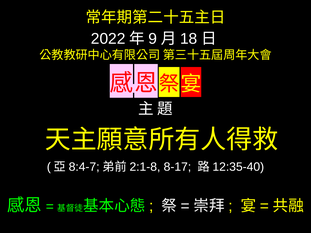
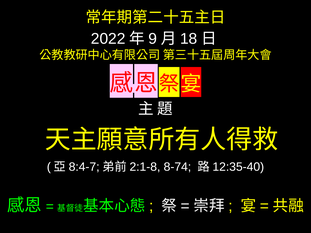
8-17: 8-17 -> 8-74
